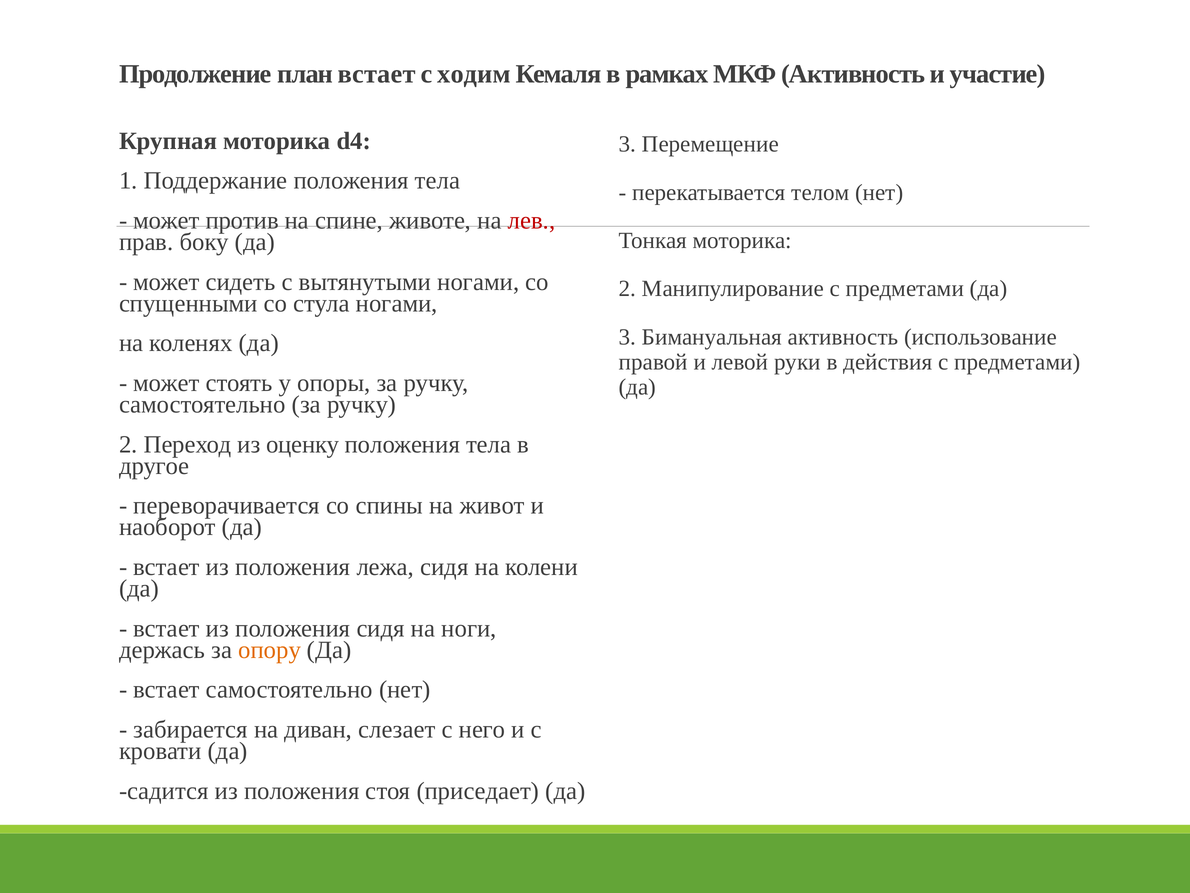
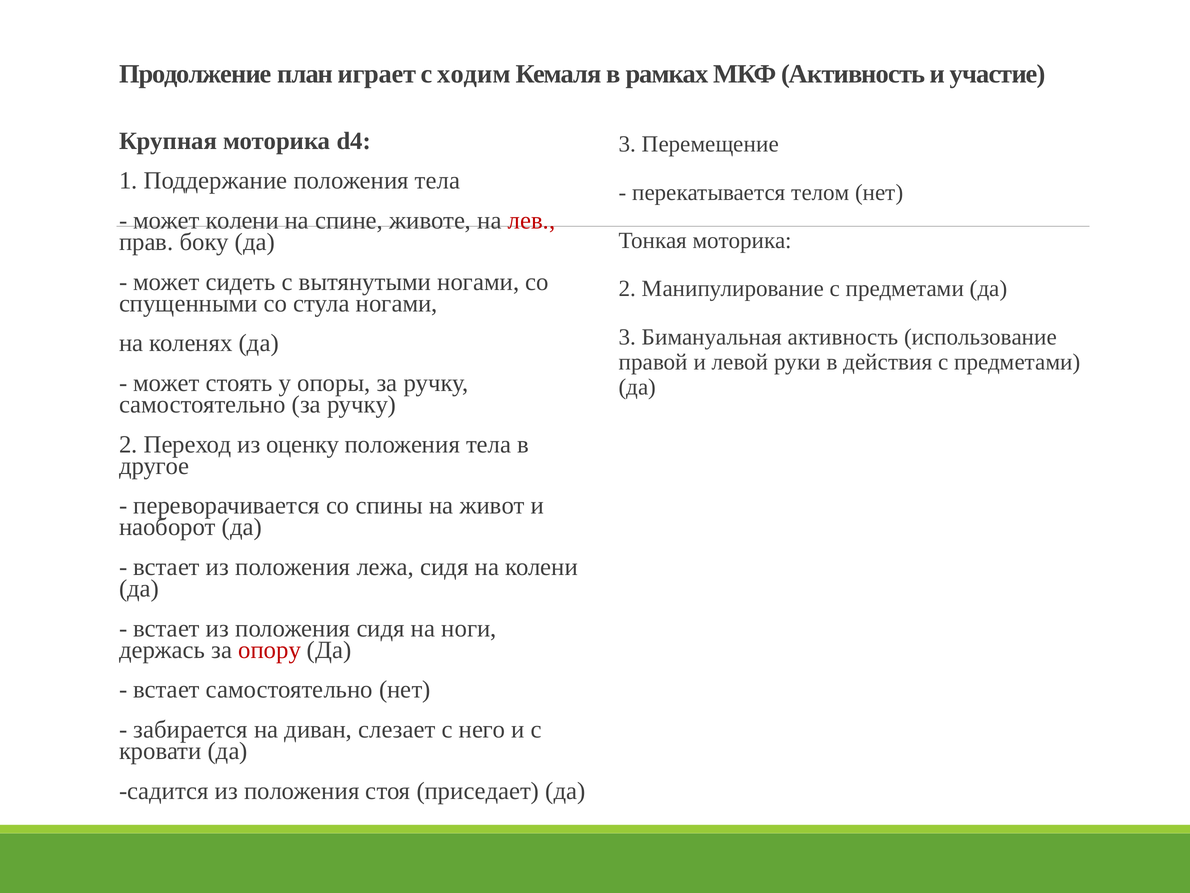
план встает: встает -> играет
может против: против -> колени
опору colour: orange -> red
